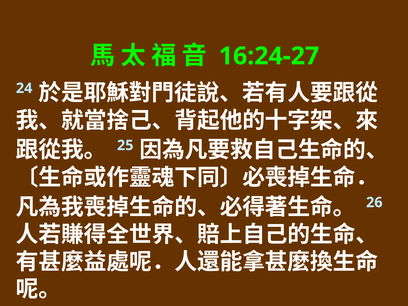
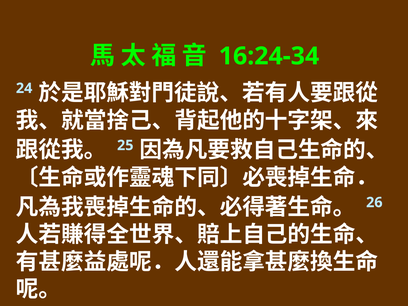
16:24-27: 16:24-27 -> 16:24-34
